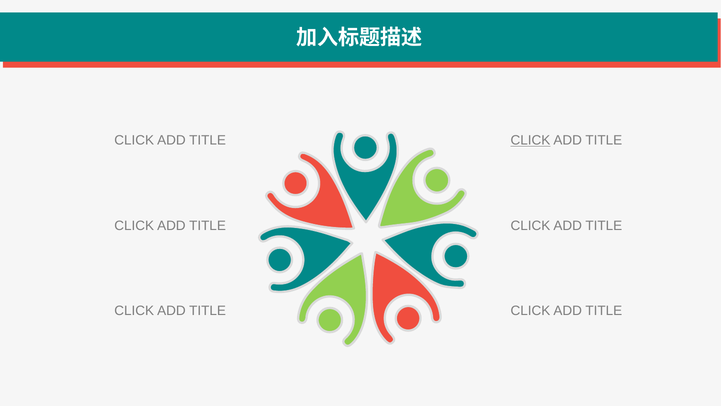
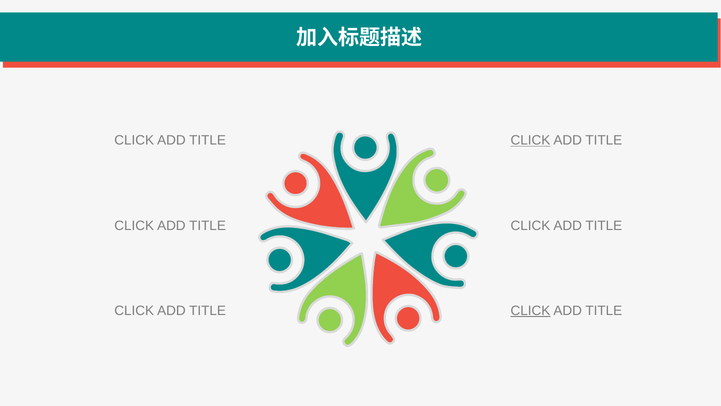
CLICK at (530, 310) underline: none -> present
